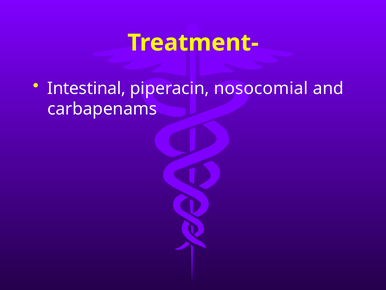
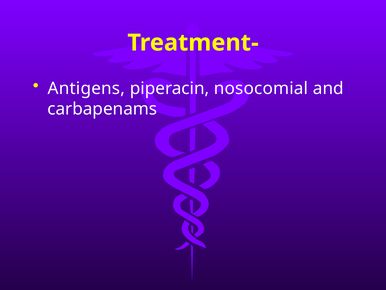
Intestinal: Intestinal -> Antigens
